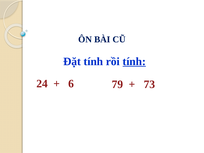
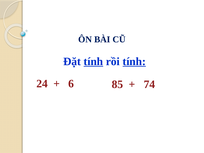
tính at (93, 62) underline: none -> present
79: 79 -> 85
73: 73 -> 74
